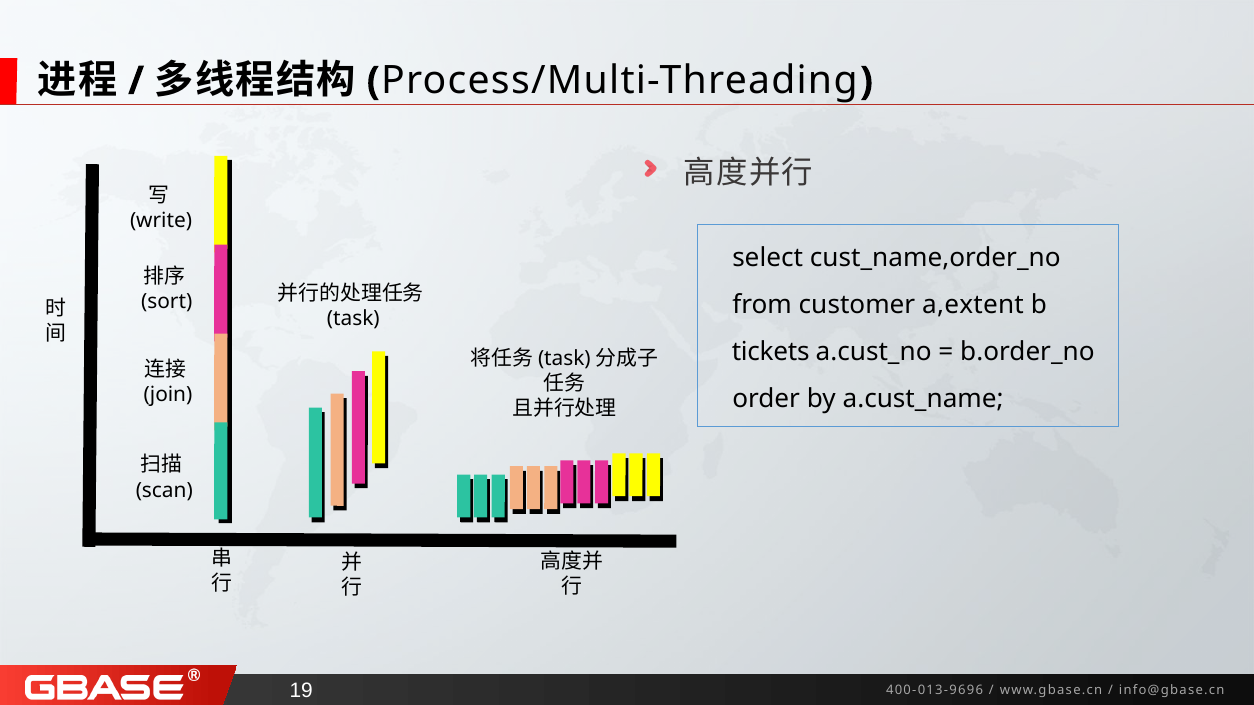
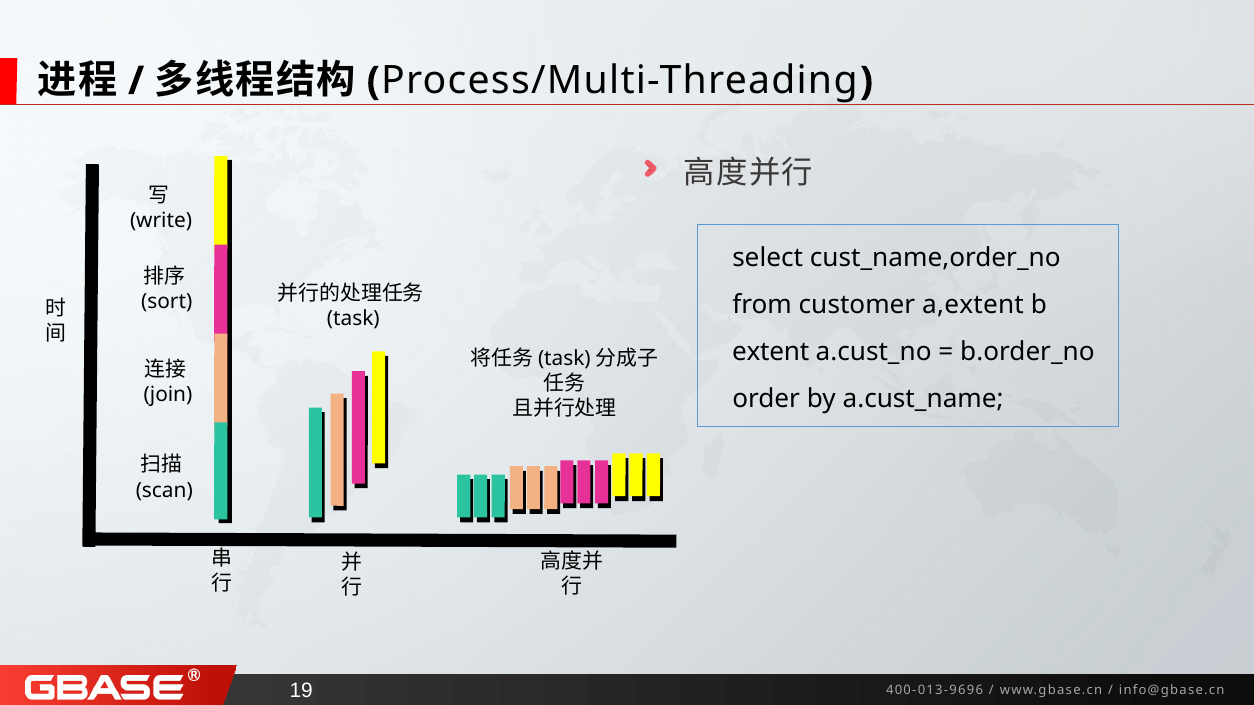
tickets: tickets -> extent
